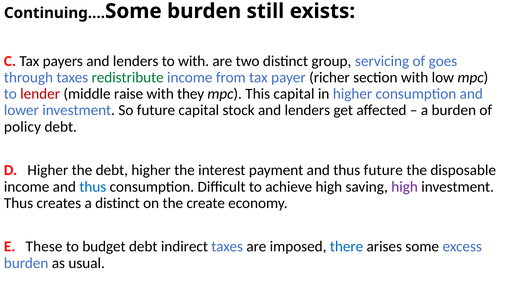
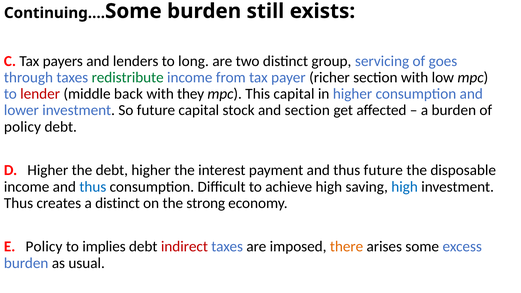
to with: with -> long
raise: raise -> back
stock and lenders: lenders -> section
high at (405, 187) colour: purple -> blue
create: create -> strong
E These: These -> Policy
budget: budget -> implies
indirect colour: black -> red
there colour: blue -> orange
